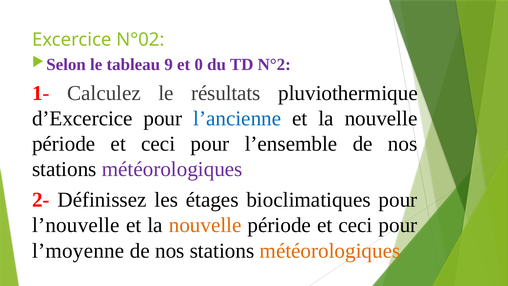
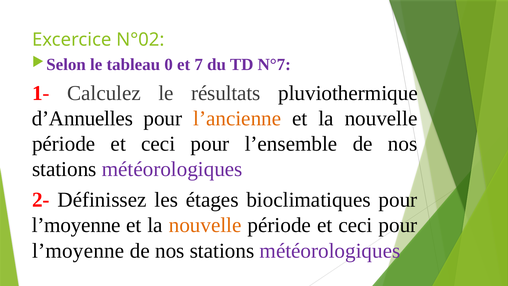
9: 9 -> 0
0: 0 -> 7
N°2: N°2 -> N°7
d’Excercice: d’Excercice -> d’Annuelles
l’ancienne colour: blue -> orange
l’nouvelle at (76, 225): l’nouvelle -> l’moyenne
météorologiques at (330, 251) colour: orange -> purple
